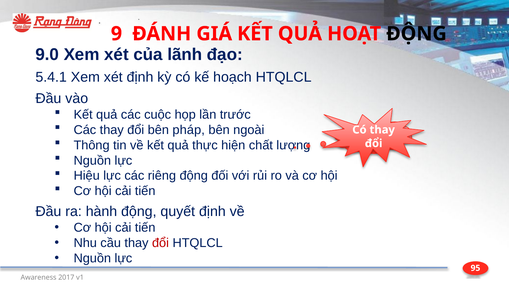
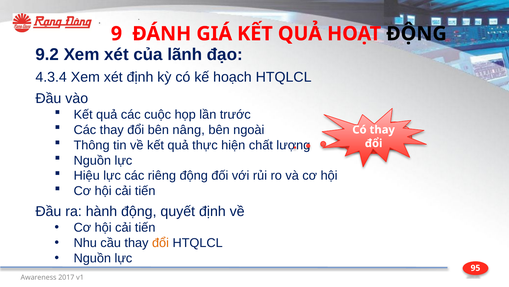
9.0: 9.0 -> 9.2
5.4.1: 5.4.1 -> 4.3.4
pháp: pháp -> nâng
đổi at (160, 242) colour: red -> orange
